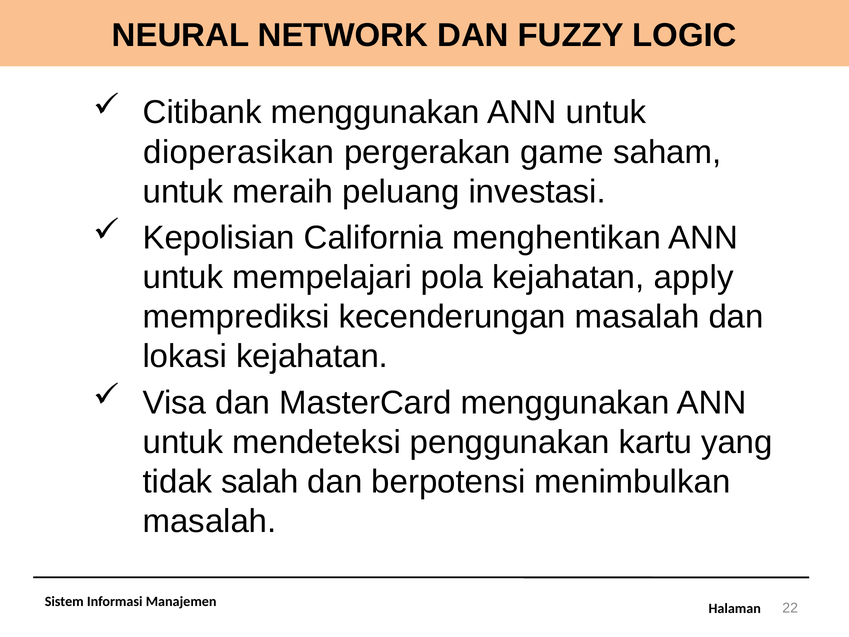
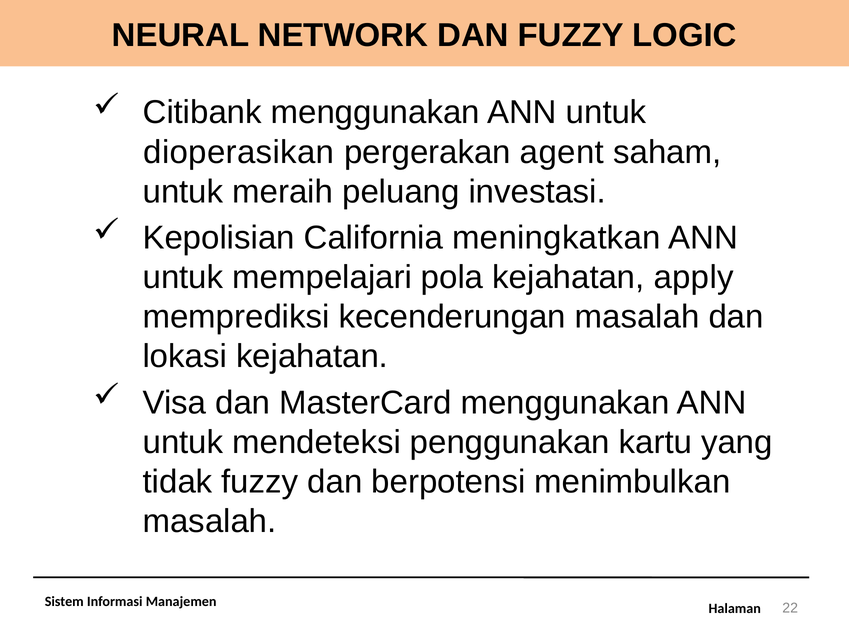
game: game -> agent
menghentikan: menghentikan -> meningkatkan
tidak salah: salah -> fuzzy
